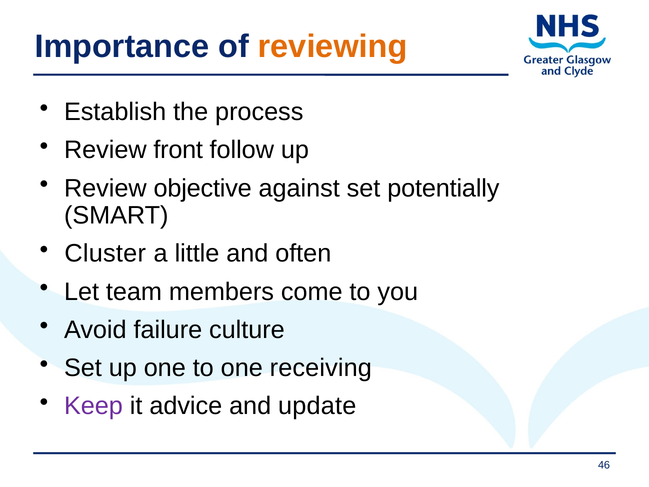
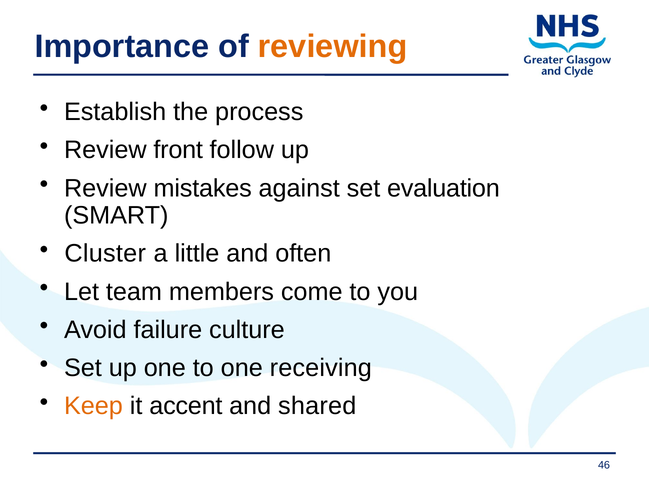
objective: objective -> mistakes
potentially: potentially -> evaluation
Keep colour: purple -> orange
advice: advice -> accent
update: update -> shared
